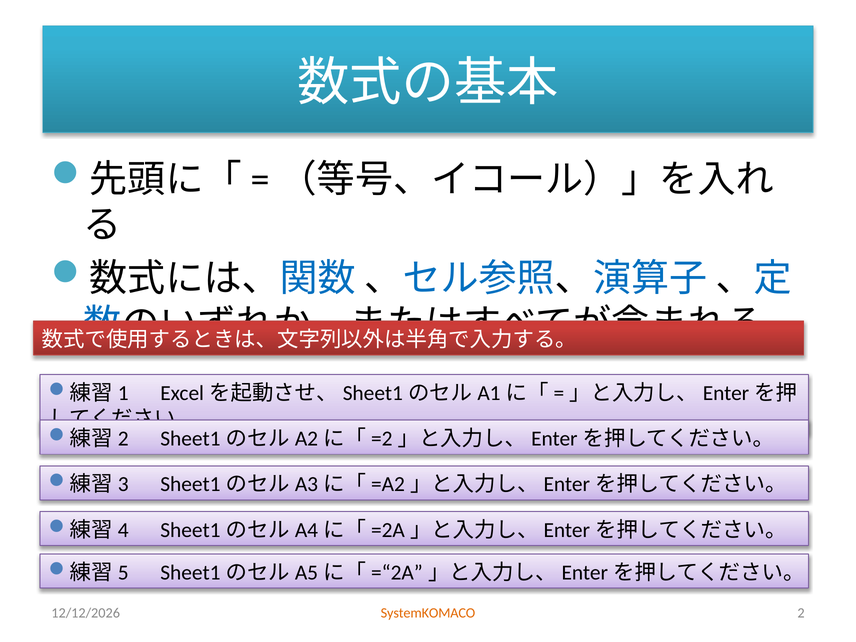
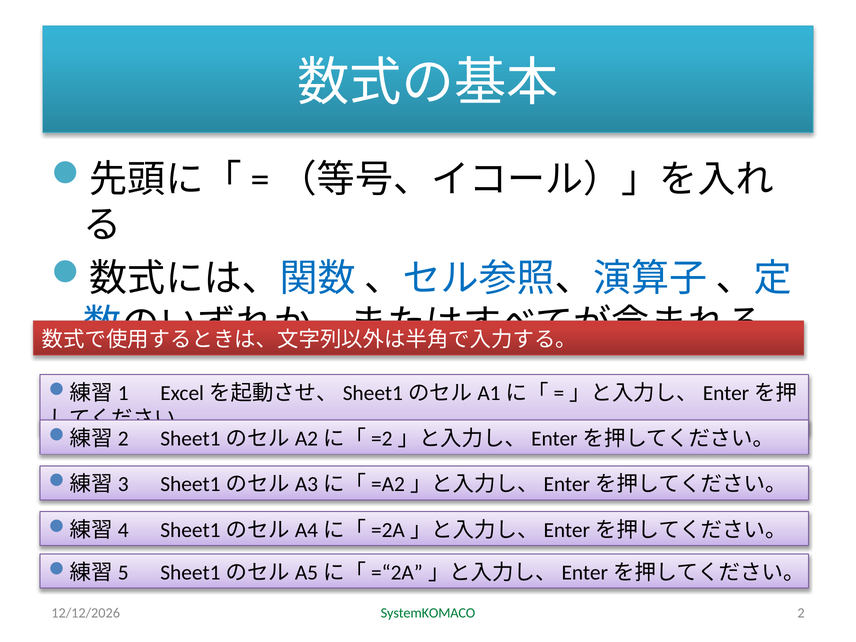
SystemKOMACO colour: orange -> green
